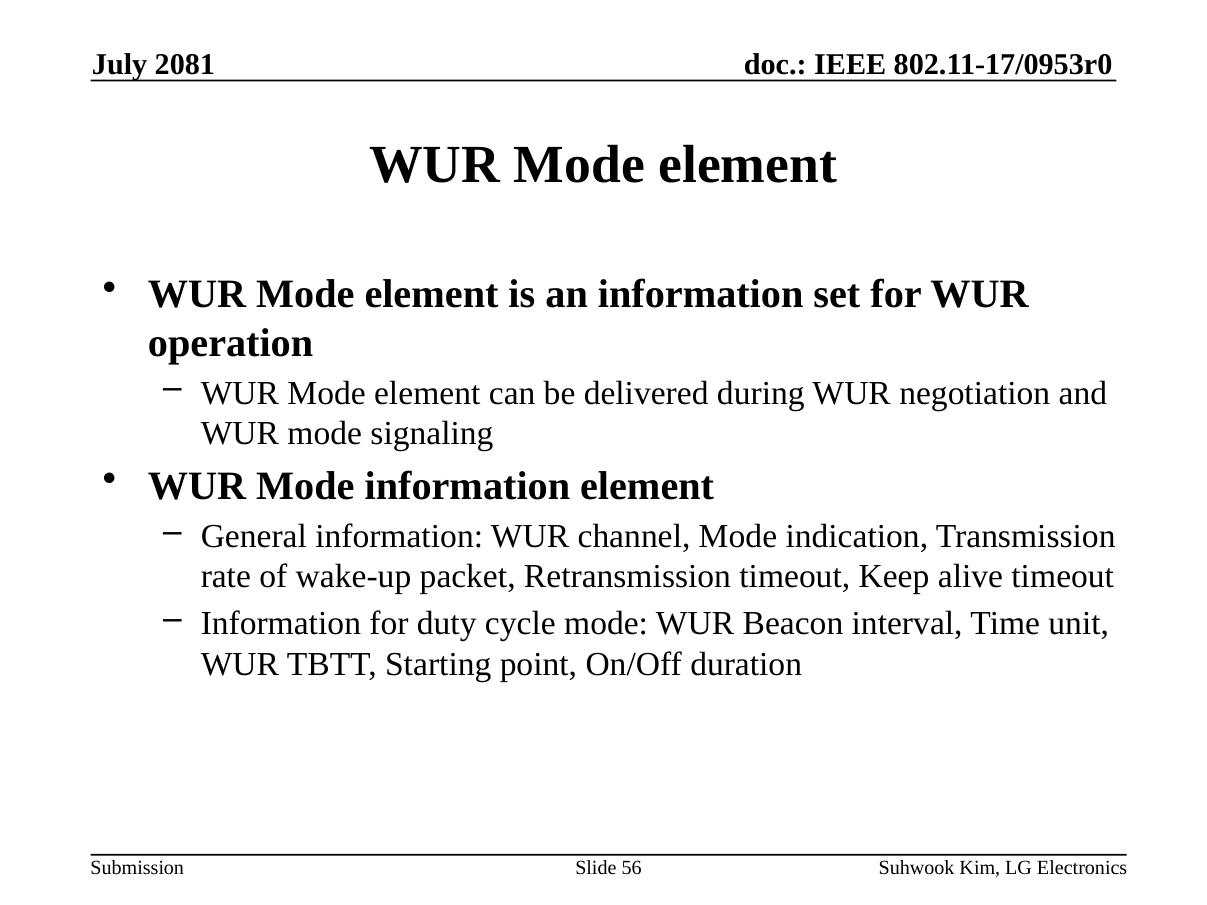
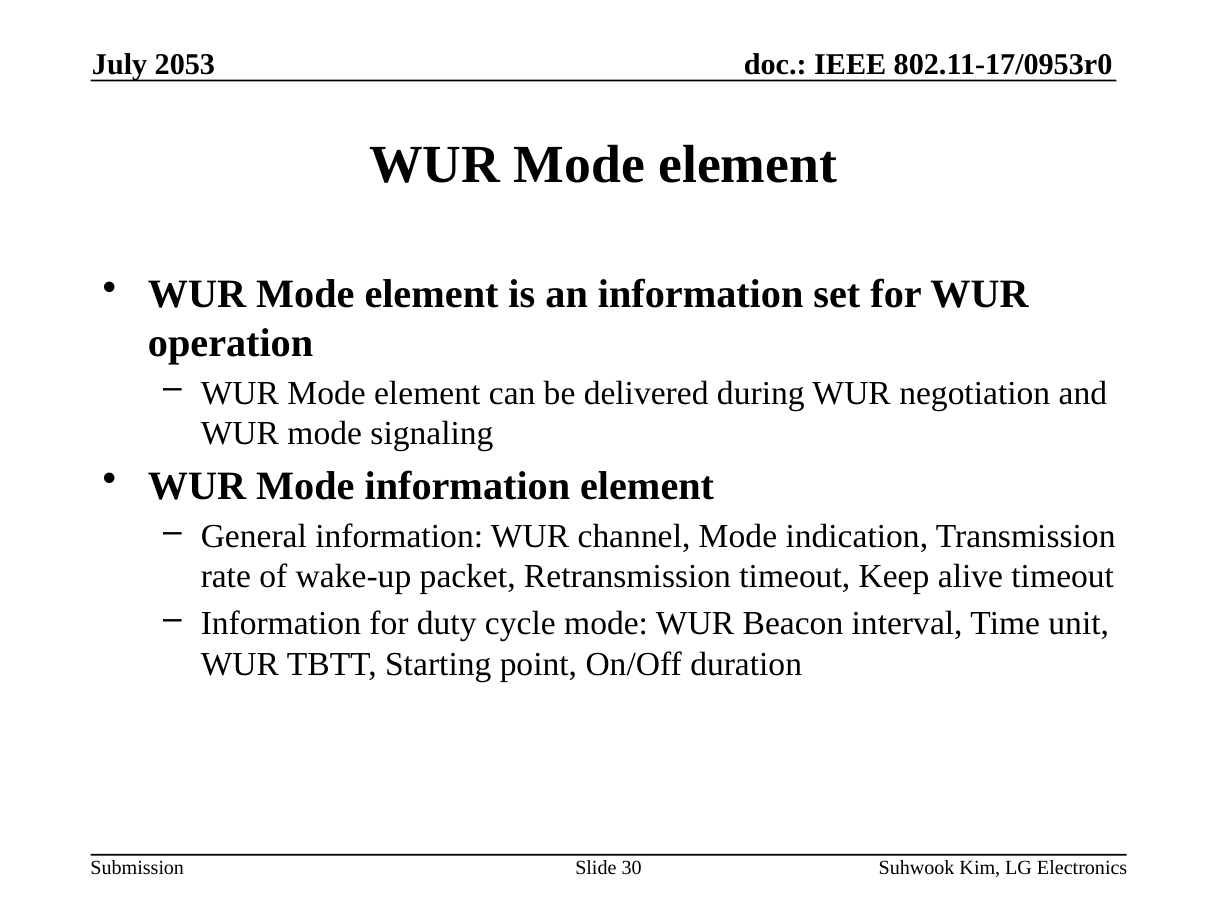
2081: 2081 -> 2053
56: 56 -> 30
